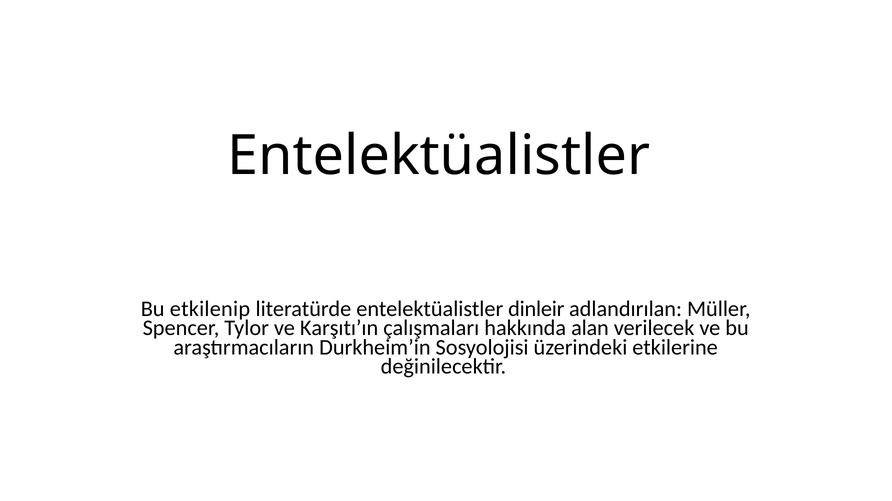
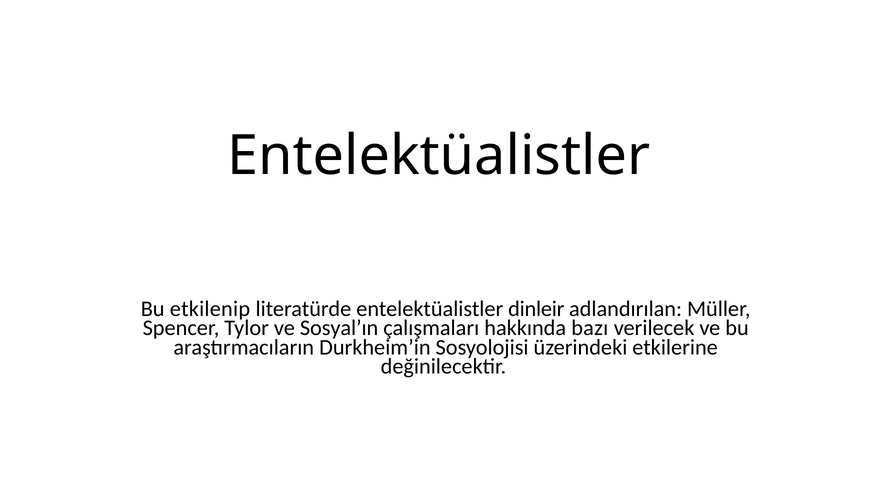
Karşıtı’ın: Karşıtı’ın -> Sosyal’ın
alan: alan -> bazı
